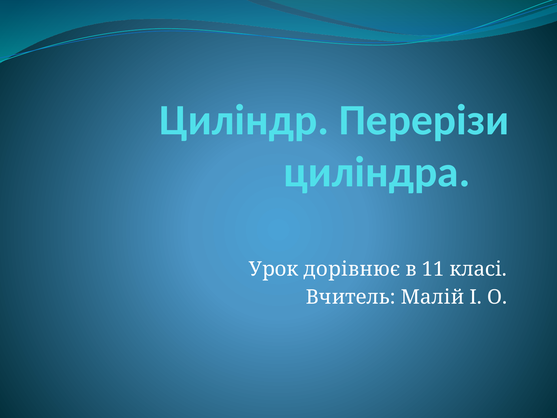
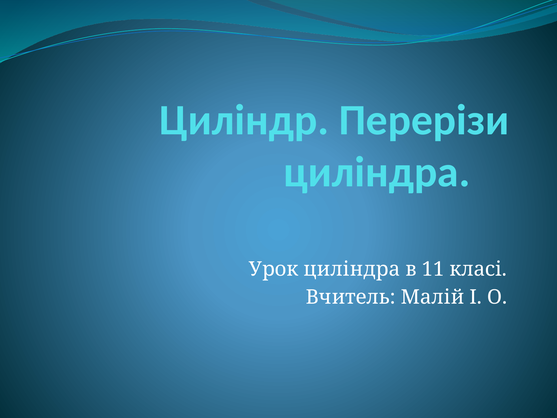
Урок дорівнює: дорівнює -> циліндра
